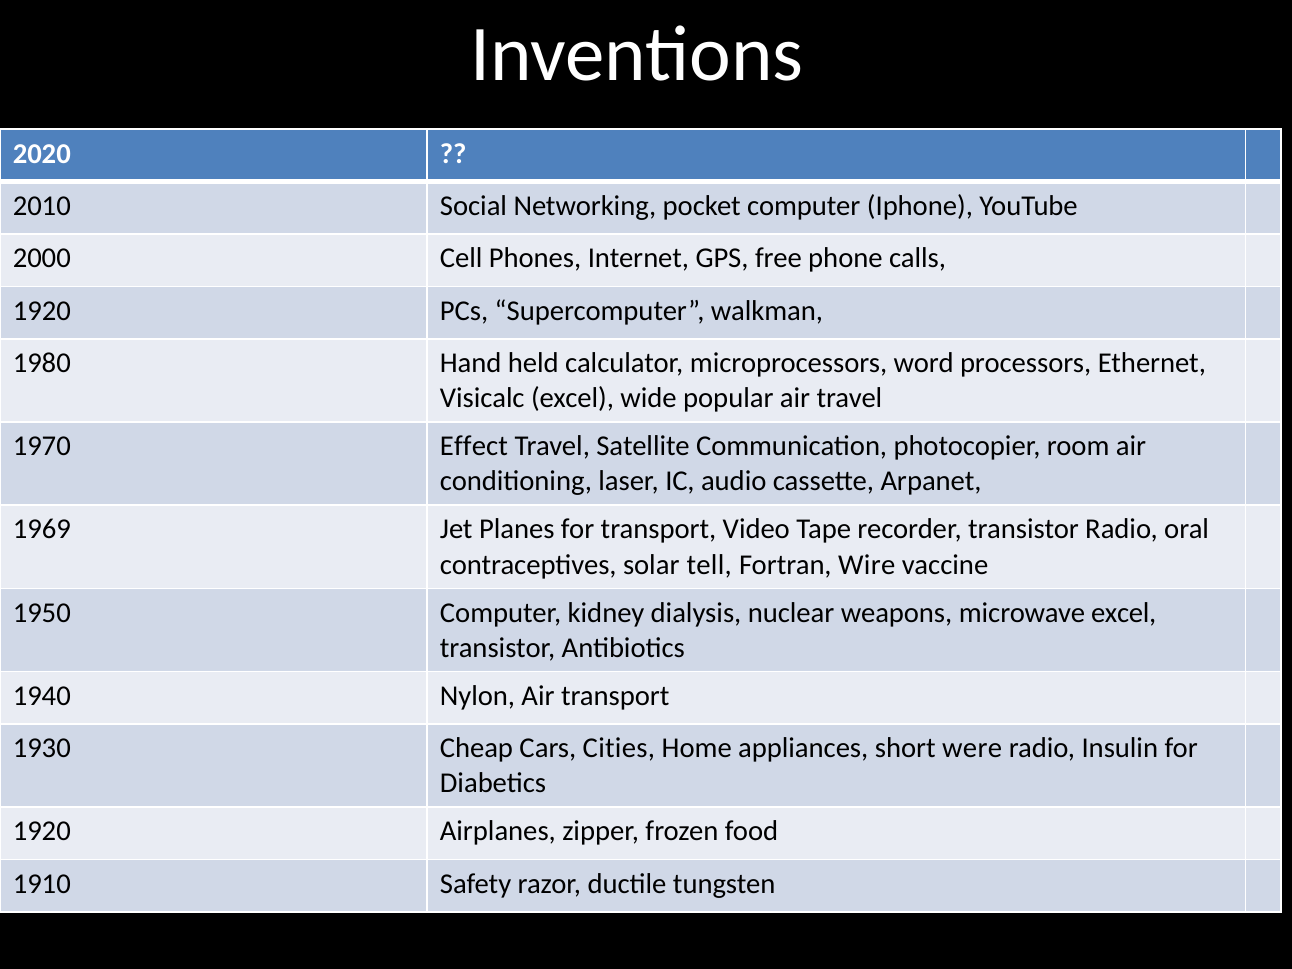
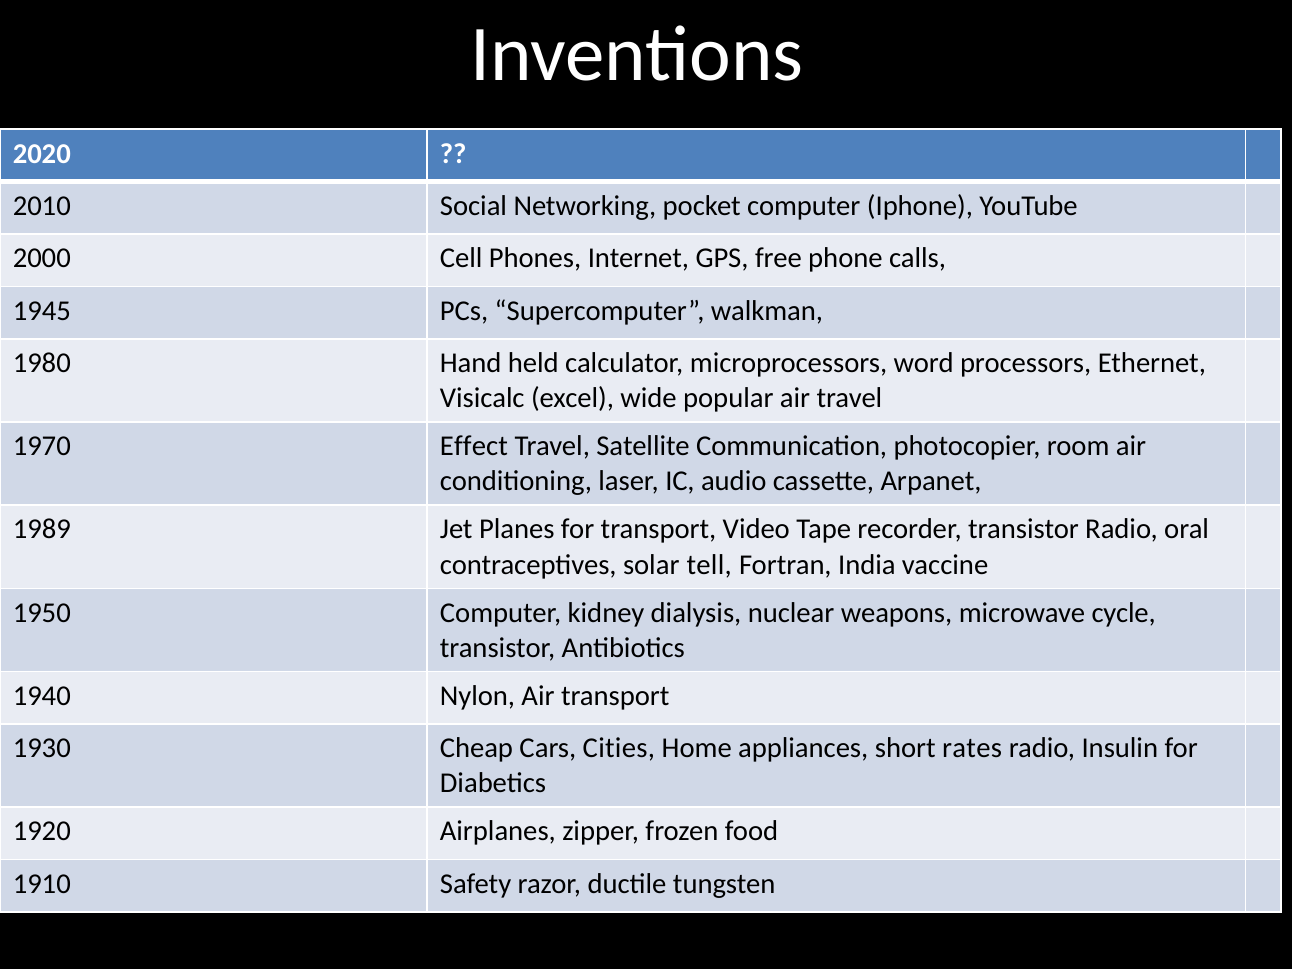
1920 at (42, 311): 1920 -> 1945
1969: 1969 -> 1989
Wire: Wire -> India
microwave excel: excel -> cycle
were: were -> rates
